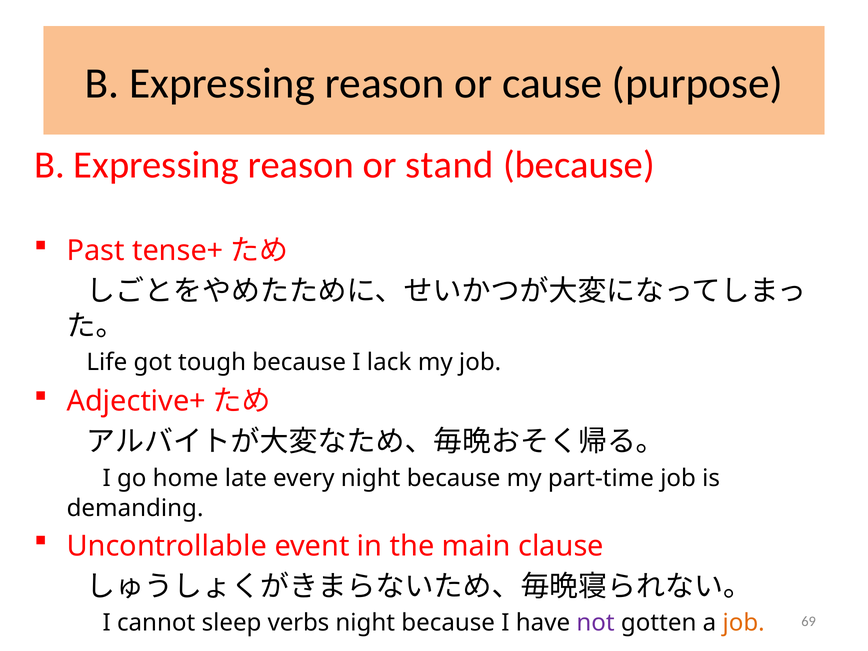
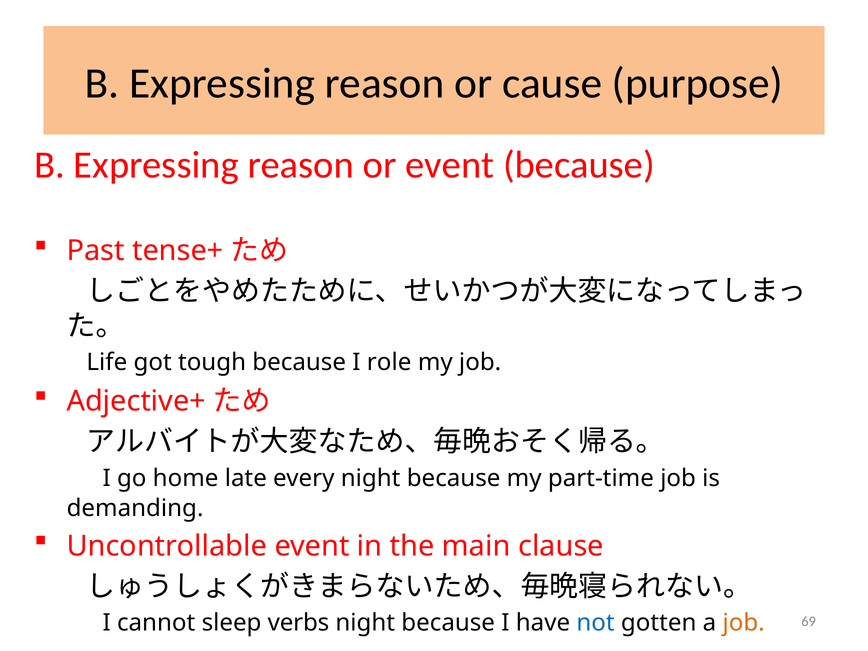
or stand: stand -> event
lack: lack -> role
not colour: purple -> blue
